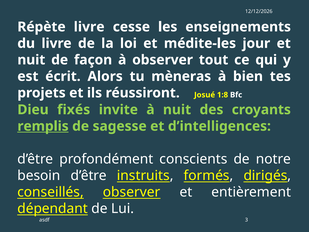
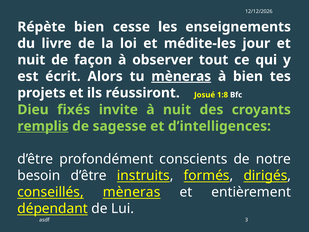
Répète livre: livre -> bien
mèneras at (181, 76) underline: none -> present
conseillés observer: observer -> mèneras
